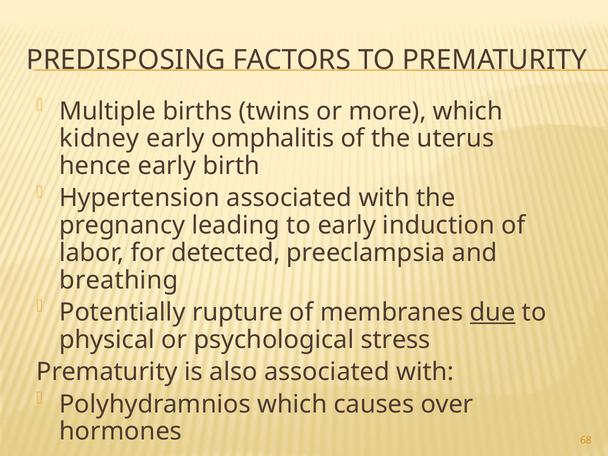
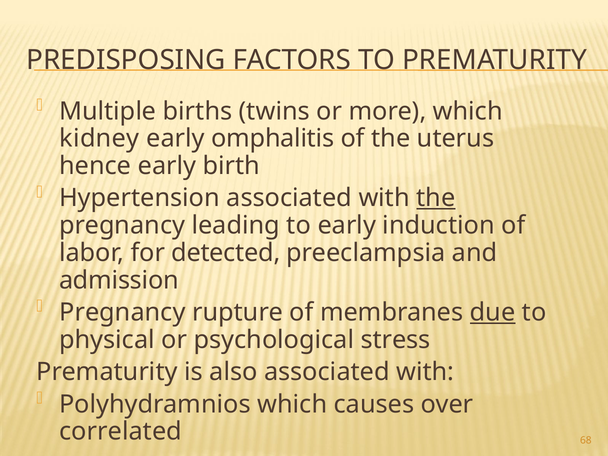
the at (436, 198) underline: none -> present
breathing: breathing -> admission
Potentially at (122, 312): Potentially -> Pregnancy
hormones: hormones -> correlated
